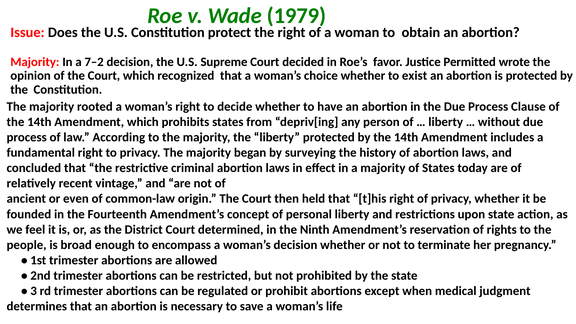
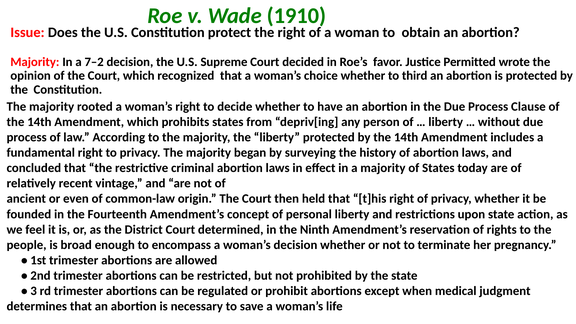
1979: 1979 -> 1910
exist: exist -> third
